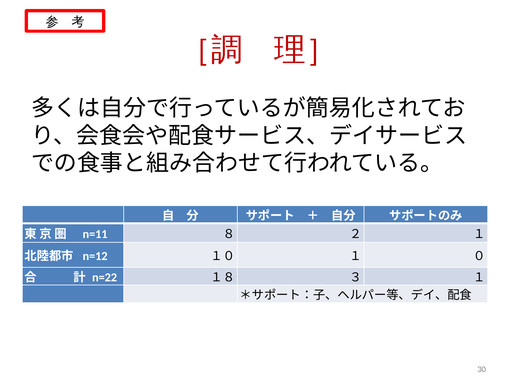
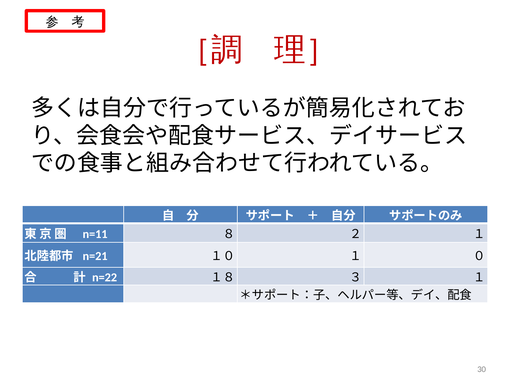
n=12: n=12 -> n=21
